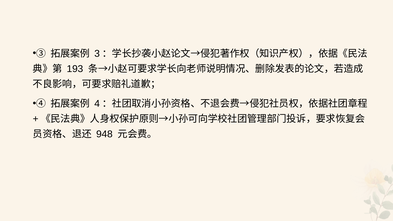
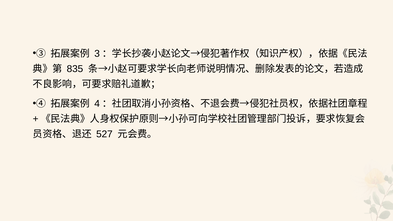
193: 193 -> 835
948: 948 -> 527
